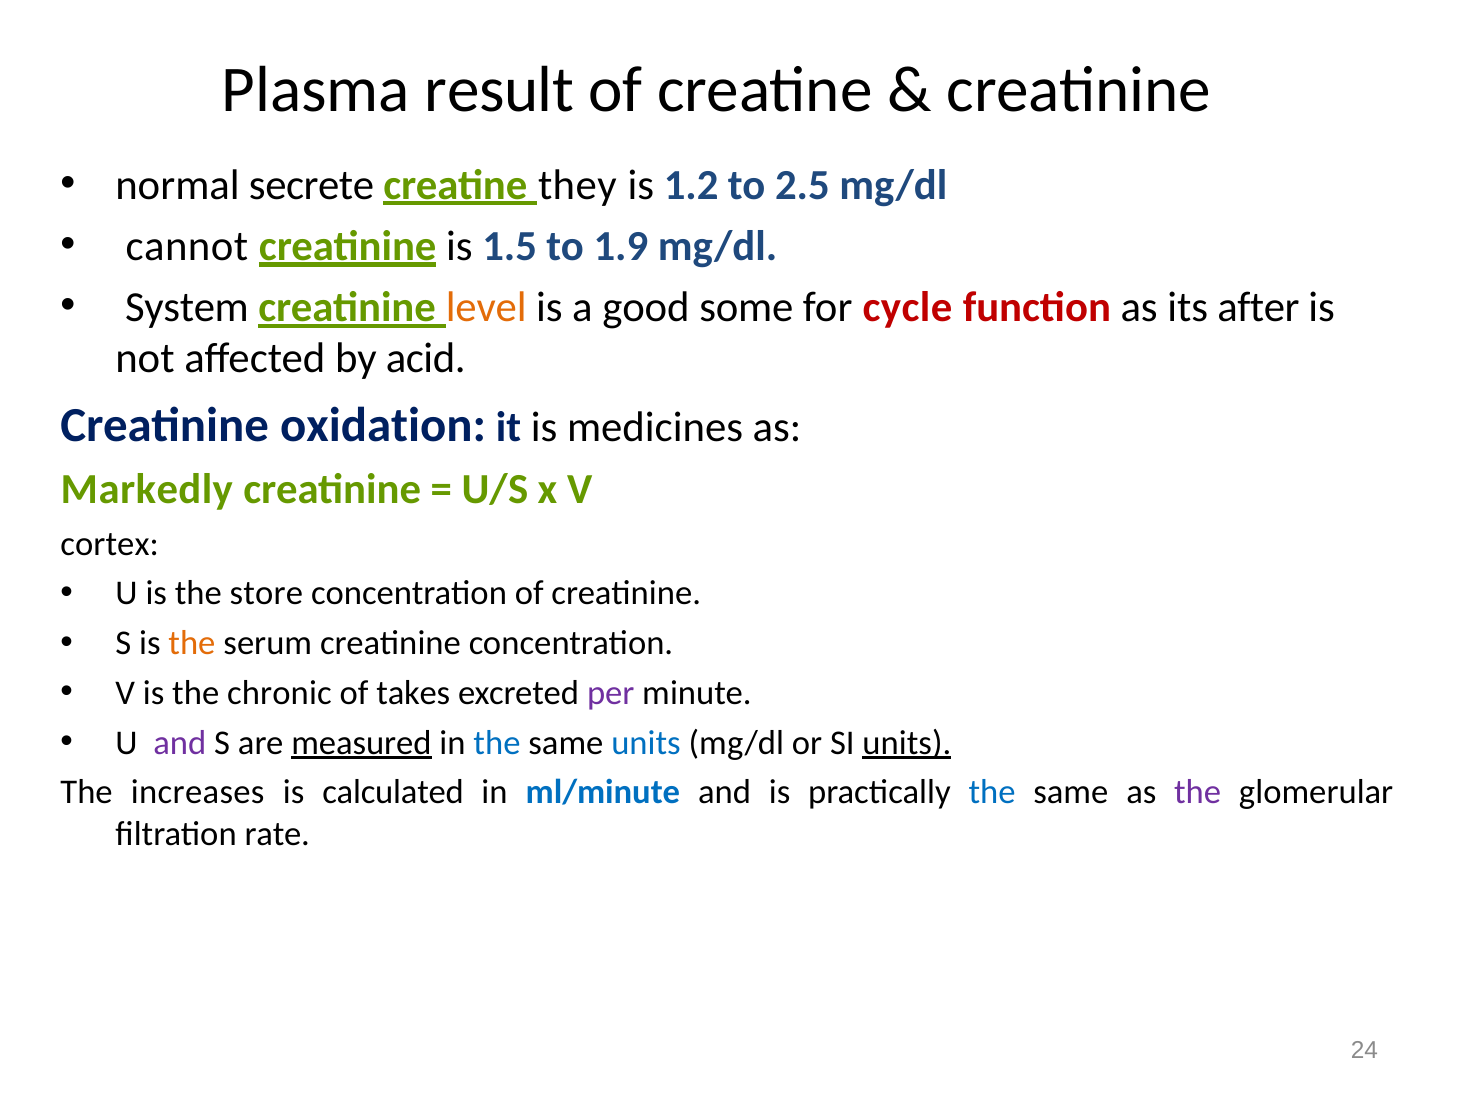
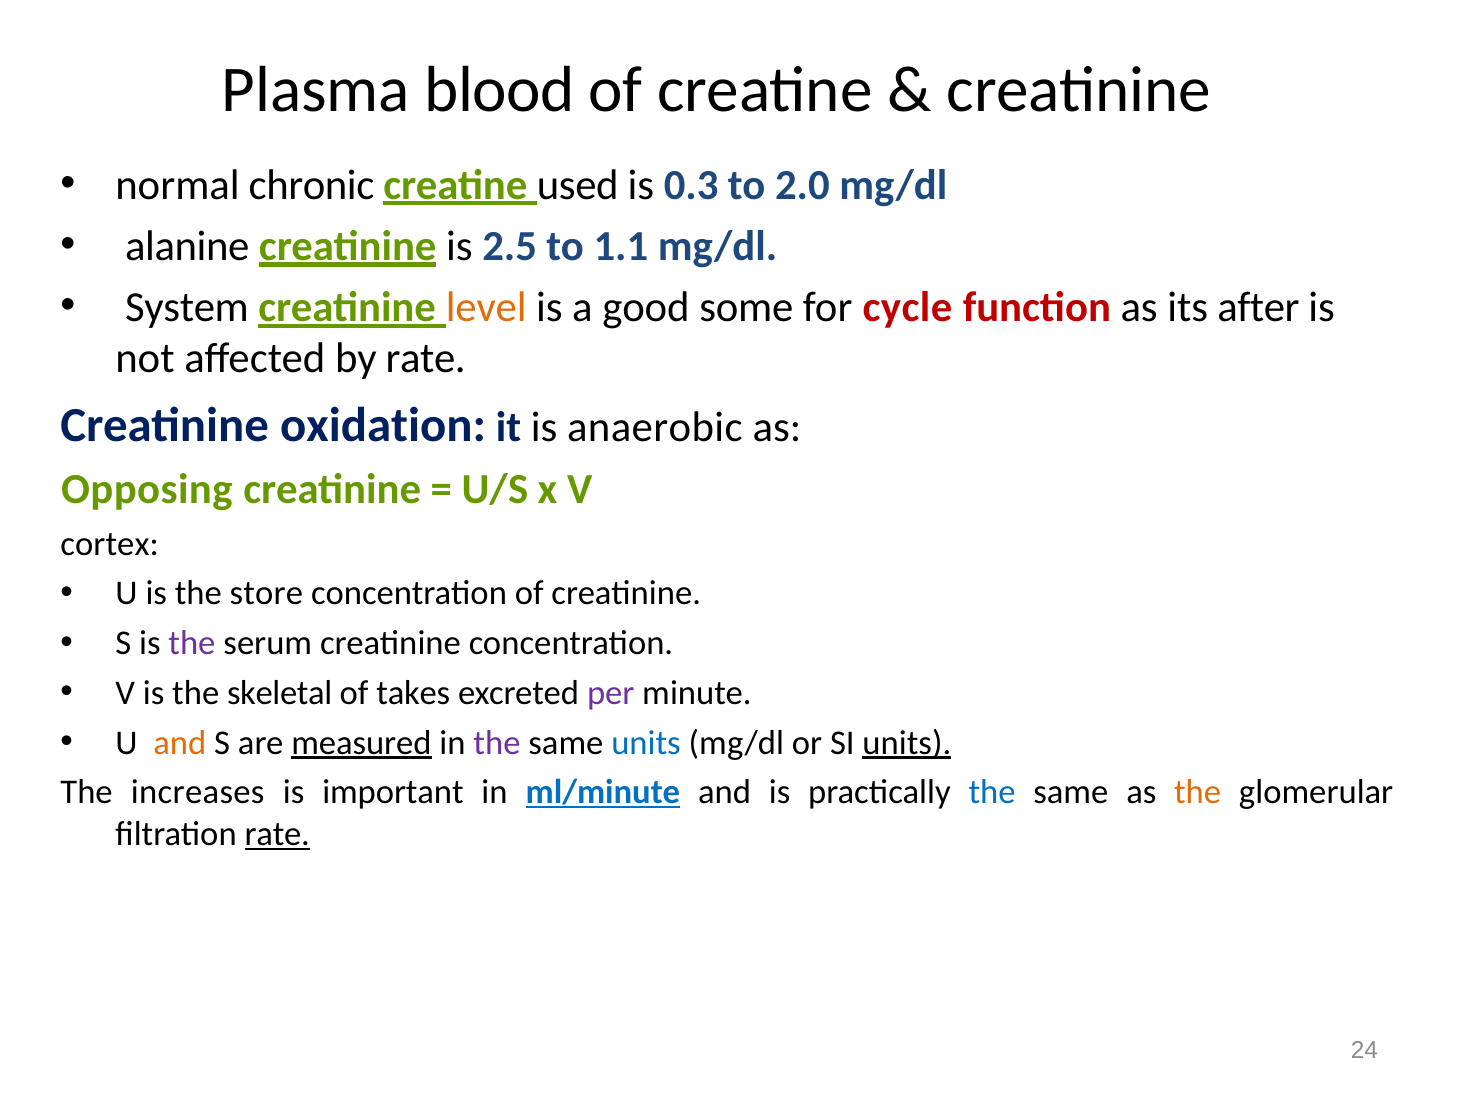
result: result -> blood
secrete: secrete -> chronic
they: they -> used
1.2: 1.2 -> 0.3
2.5: 2.5 -> 2.0
cannot: cannot -> alanine
1.5: 1.5 -> 2.5
1.9: 1.9 -> 1.1
by acid: acid -> rate
medicines: medicines -> anaerobic
Markedly: Markedly -> Opposing
the at (192, 643) colour: orange -> purple
chronic: chronic -> skeletal
and at (180, 742) colour: purple -> orange
the at (497, 742) colour: blue -> purple
calculated: calculated -> important
ml/minute underline: none -> present
the at (1198, 792) colour: purple -> orange
rate at (277, 833) underline: none -> present
